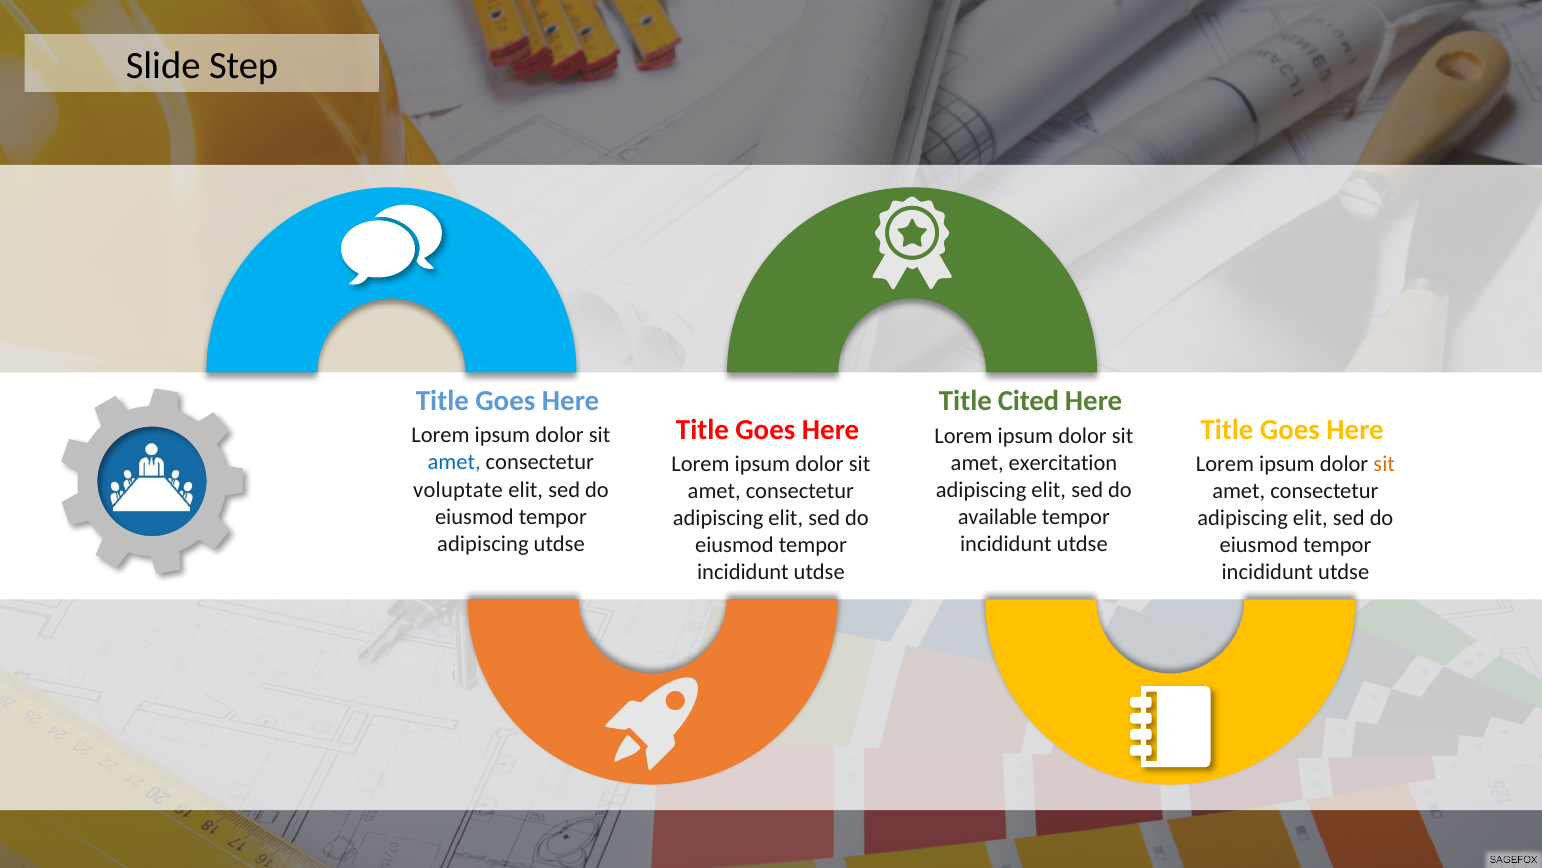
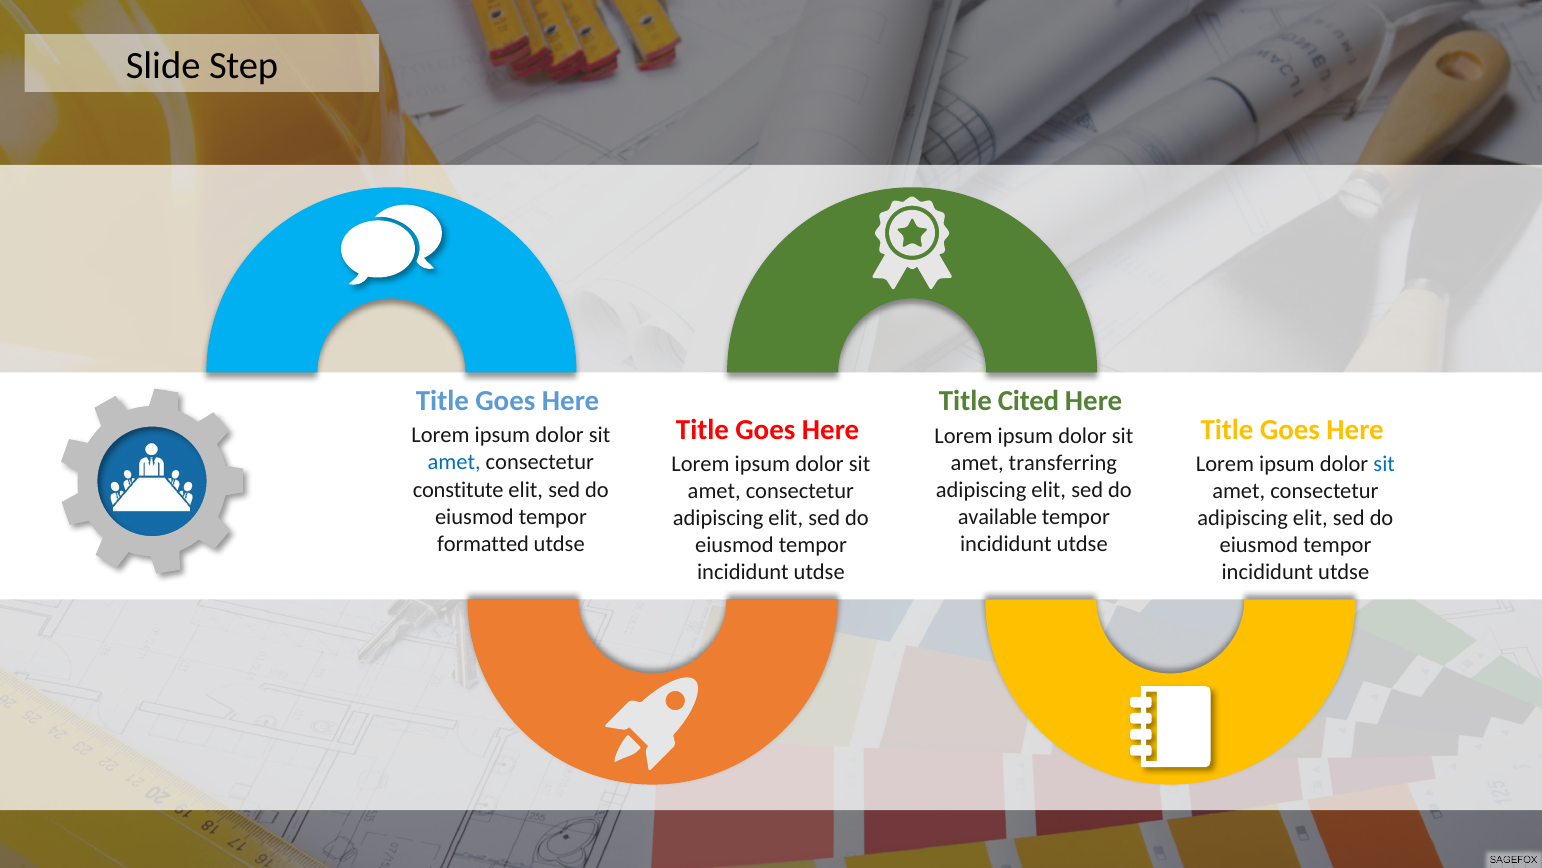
exercitation: exercitation -> transferring
sit at (1384, 464) colour: orange -> blue
voluptate: voluptate -> constitute
adipiscing at (483, 543): adipiscing -> formatted
